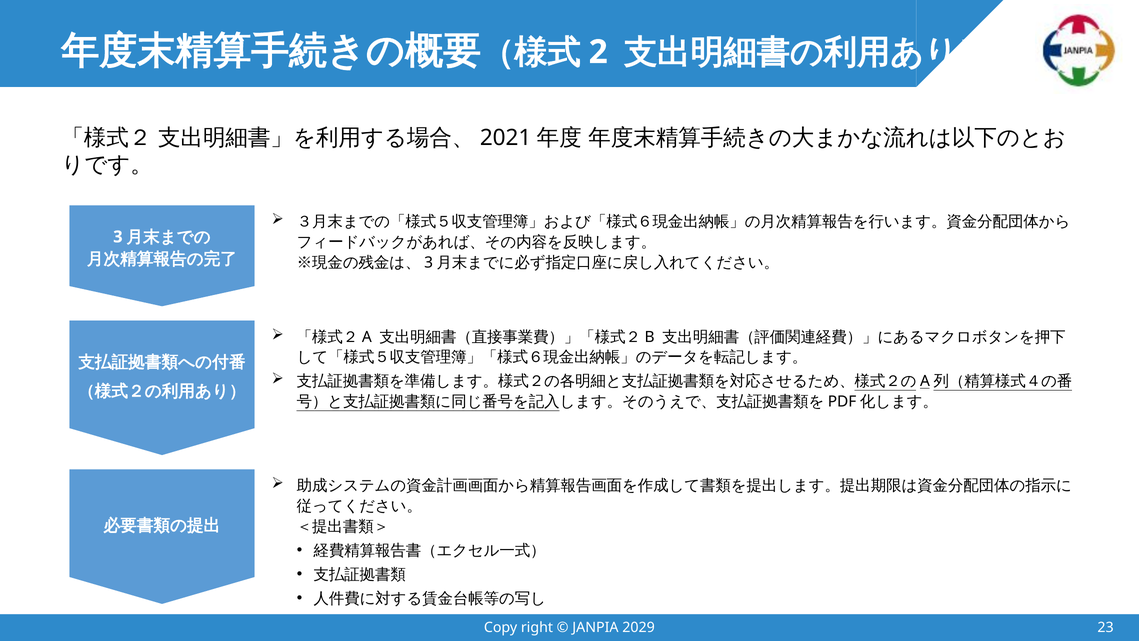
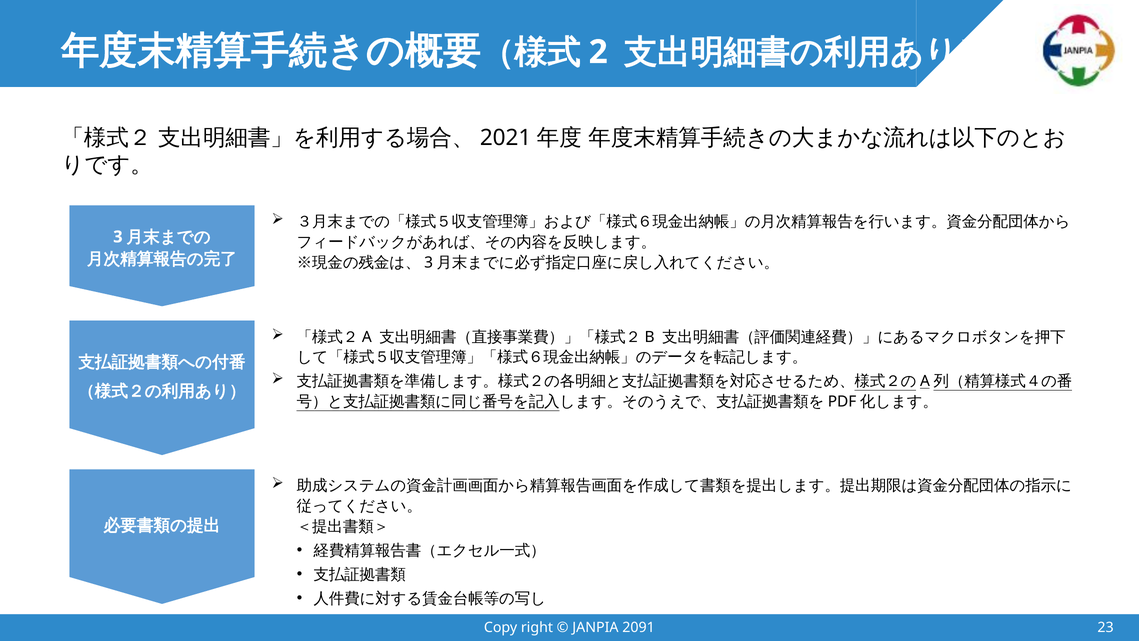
2029: 2029 -> 2091
